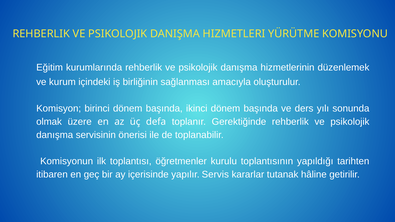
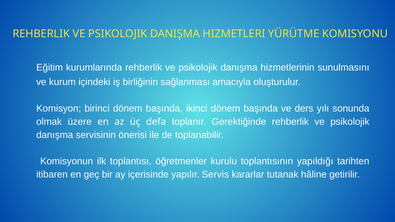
düzenlemek: düzenlemek -> sunulmasını
